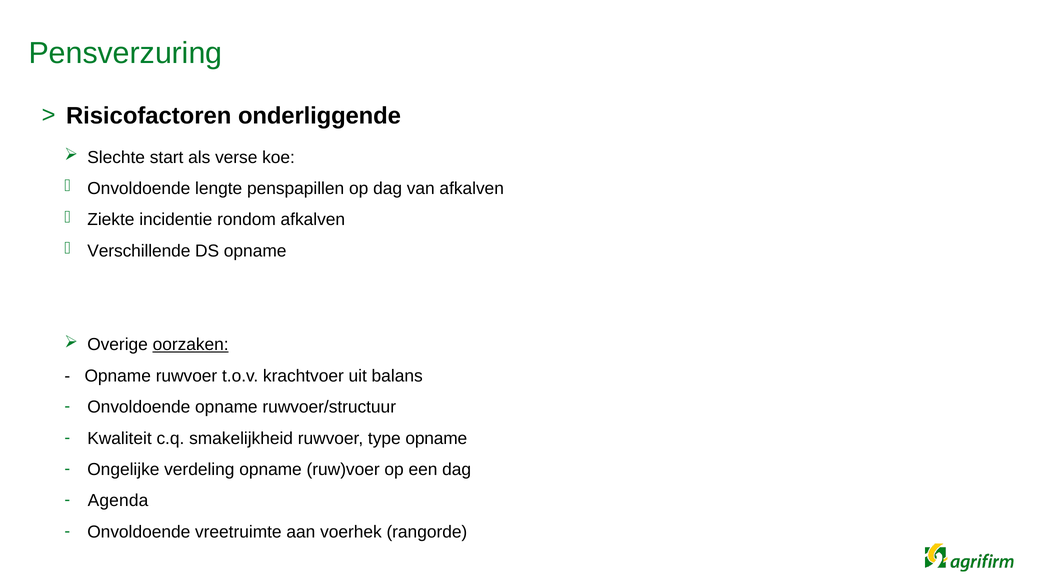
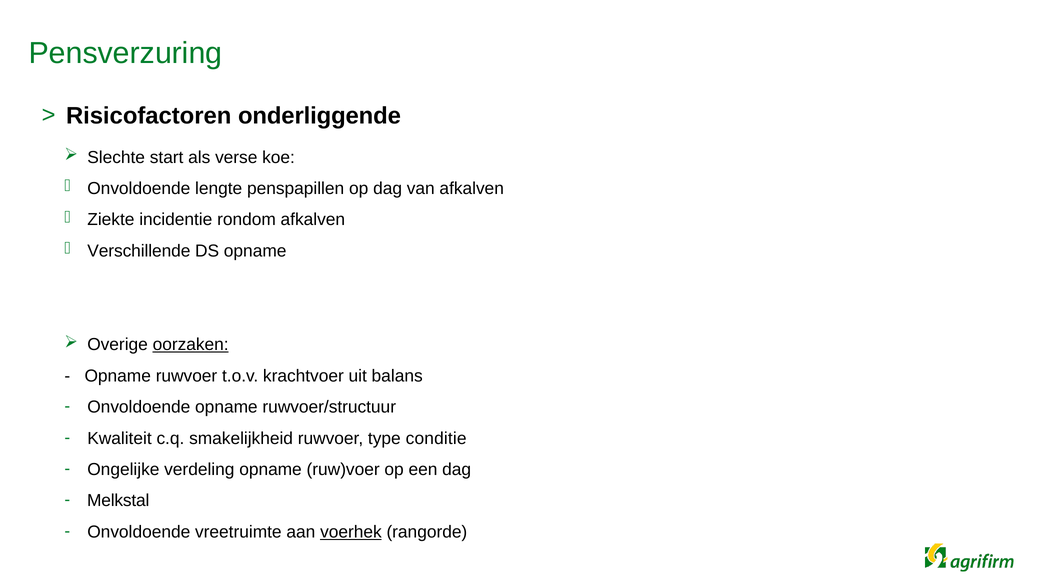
type opname: opname -> conditie
Agenda: Agenda -> Melkstal
voerhek underline: none -> present
